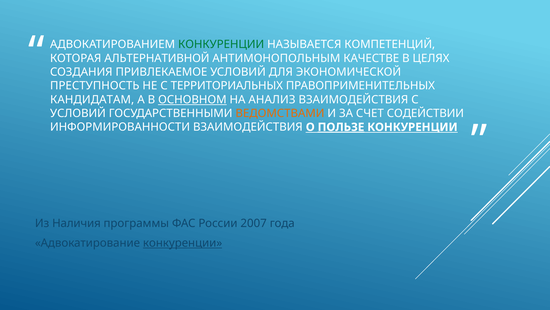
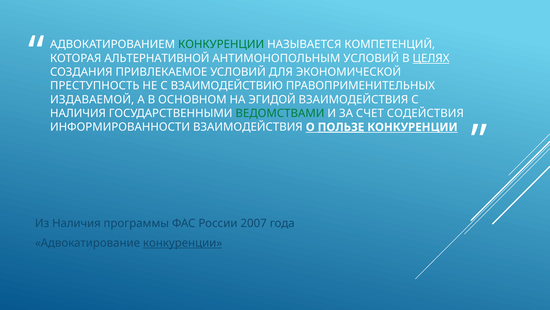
АНТИМОНОПОЛЬНЫМ КАЧЕСТВЕ: КАЧЕСТВЕ -> УСЛОВИЙ
ЦЕЛЯХ underline: none -> present
ТЕРРИТОРИАЛЬНЫХ: ТЕРРИТОРИАЛЬНЫХ -> ВЗАИМОДЕЙСТВИЮ
КАНДИДАТАМ: КАНДИДАТАМ -> ИЗДАВАЕМОЙ
ОСНОВНОМ underline: present -> none
АНАЛИЗ: АНАЛИЗ -> ЭГИДОЙ
УСЛОВИЙ at (78, 113): УСЛОВИЙ -> НАЛИЧИЯ
ВЕДОМСТВАМИ colour: orange -> green
СОДЕЙСТВИИ: СОДЕЙСТВИИ -> СОДЕЙСТВИЯ
